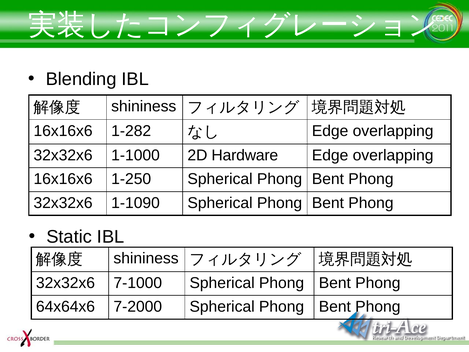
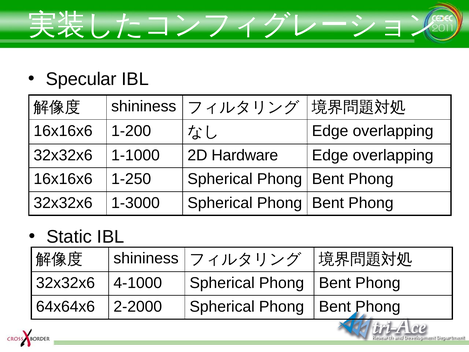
Blending: Blending -> Specular
1-282: 1-282 -> 1-200
1-1090: 1-1090 -> 1-3000
7-1000: 7-1000 -> 4-1000
7-2000: 7-2000 -> 2-2000
